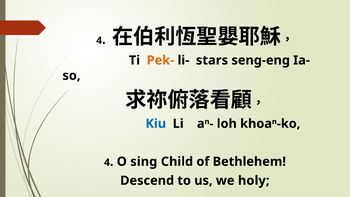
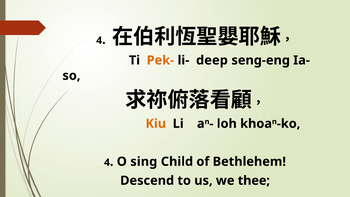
stars: stars -> deep
Kiu colour: blue -> orange
holy: holy -> thee
